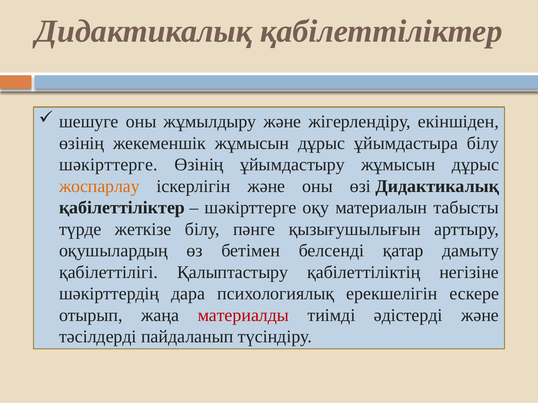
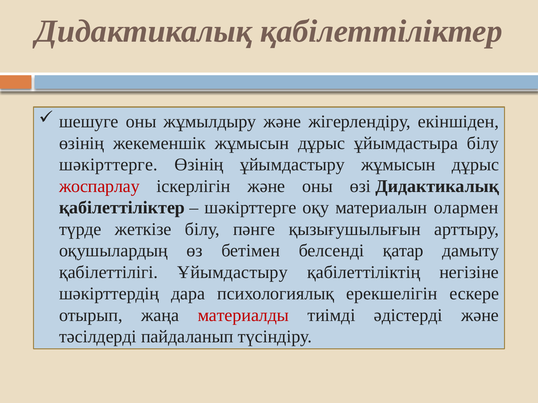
жоспарлау colour: orange -> red
тaбысты: тaбысты -> олармен
Қaлыптaстыру: Қaлыптaстыру -> Ұйымдaстыру
